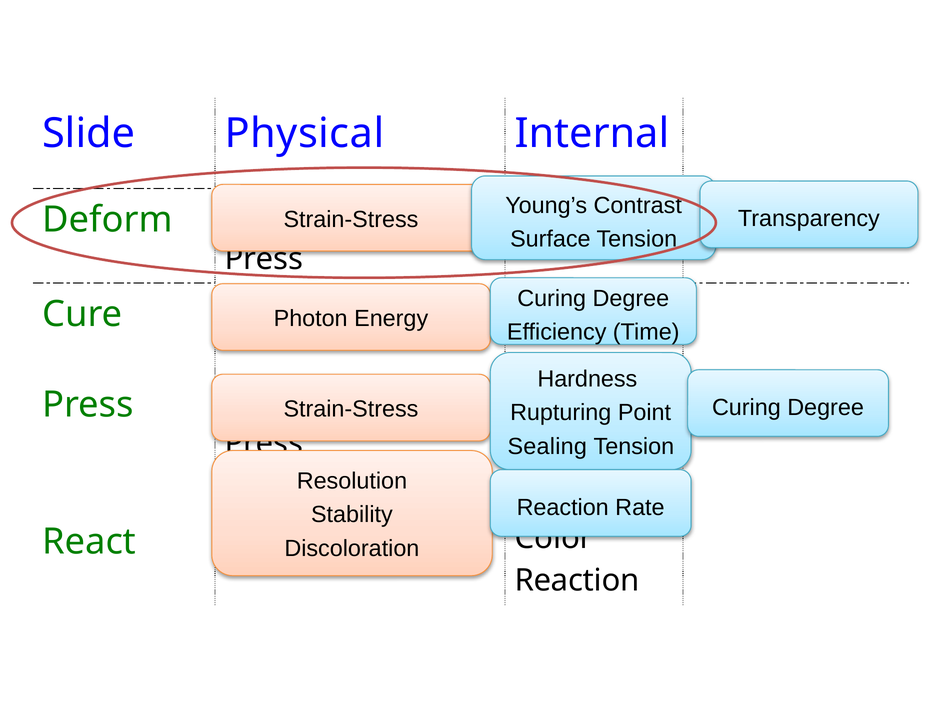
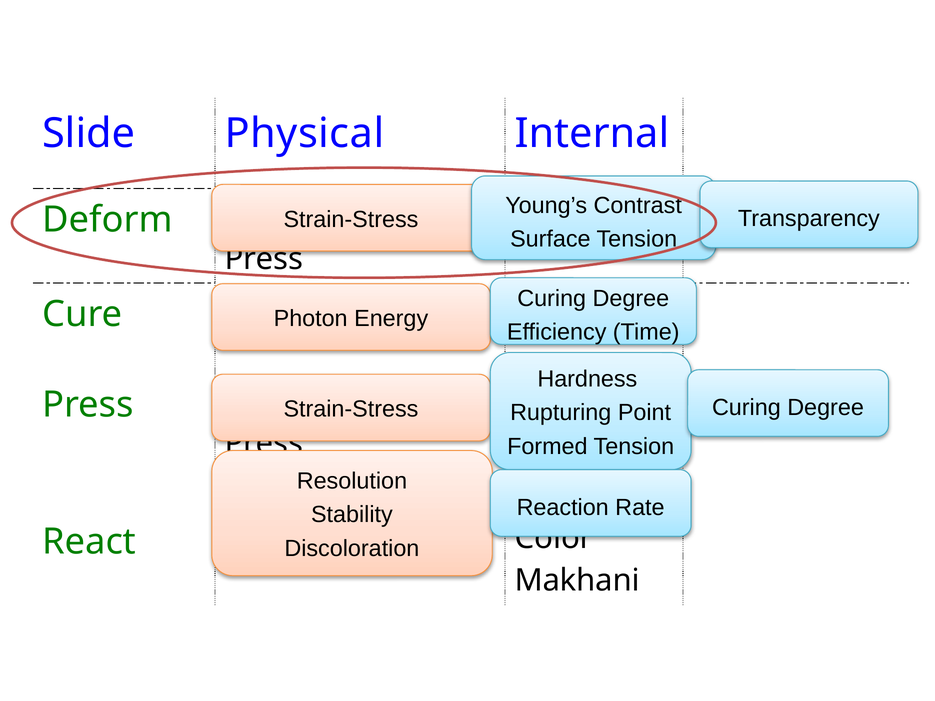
Sealing at (547, 447): Sealing -> Formed
Reaction at (577, 581): Reaction -> Makhani
